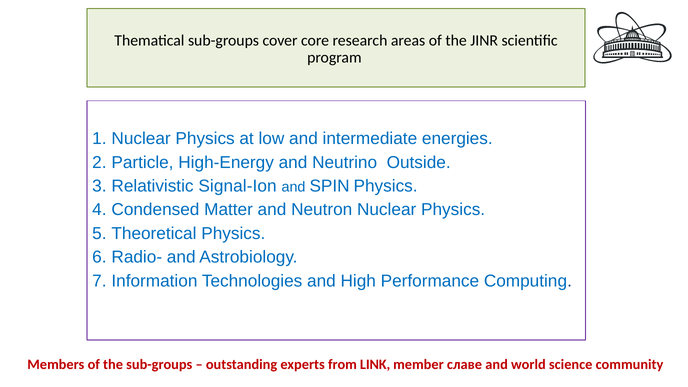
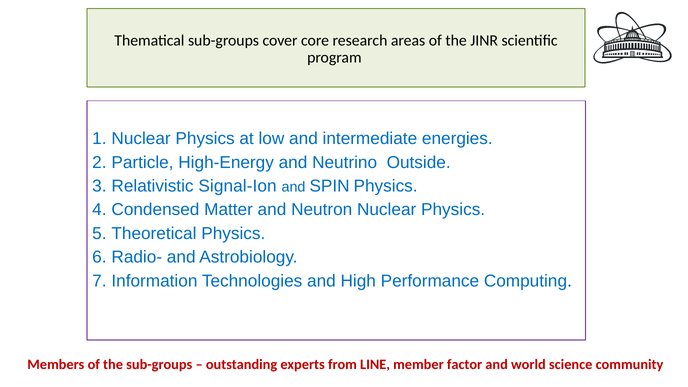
LINK: LINK -> LINE
славе: славе -> factor
